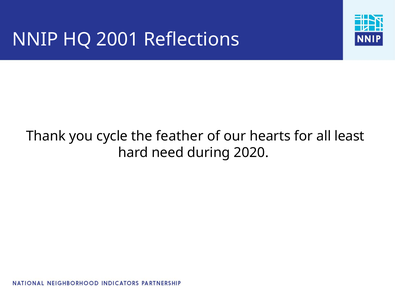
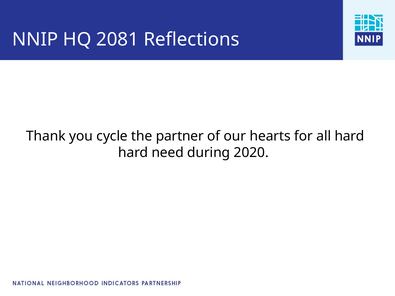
2001: 2001 -> 2081
feather: feather -> partner
all least: least -> hard
